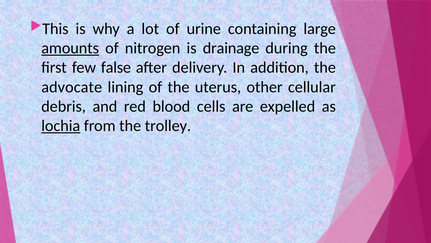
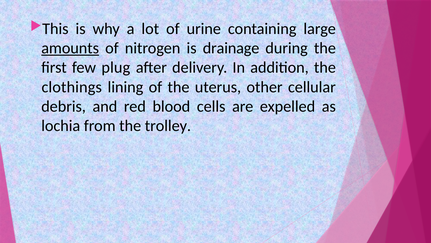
false: false -> plug
advocate: advocate -> clothings
lochia underline: present -> none
